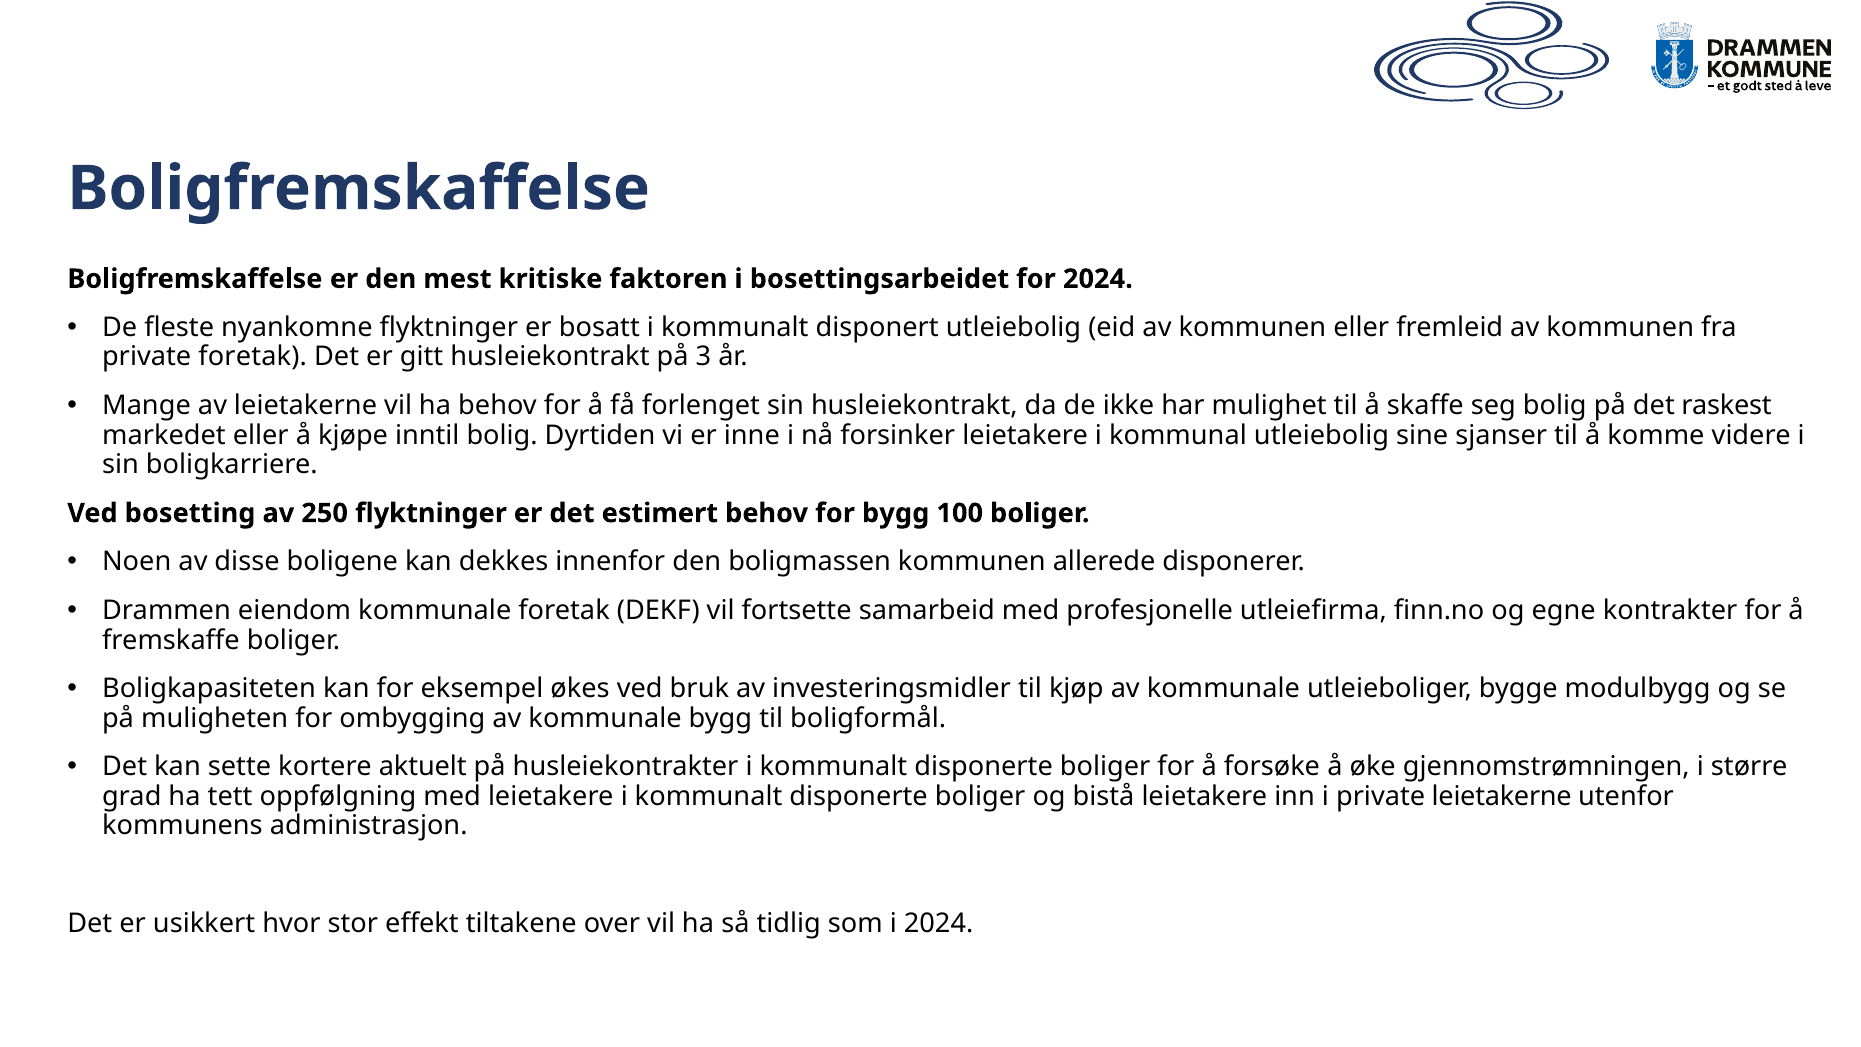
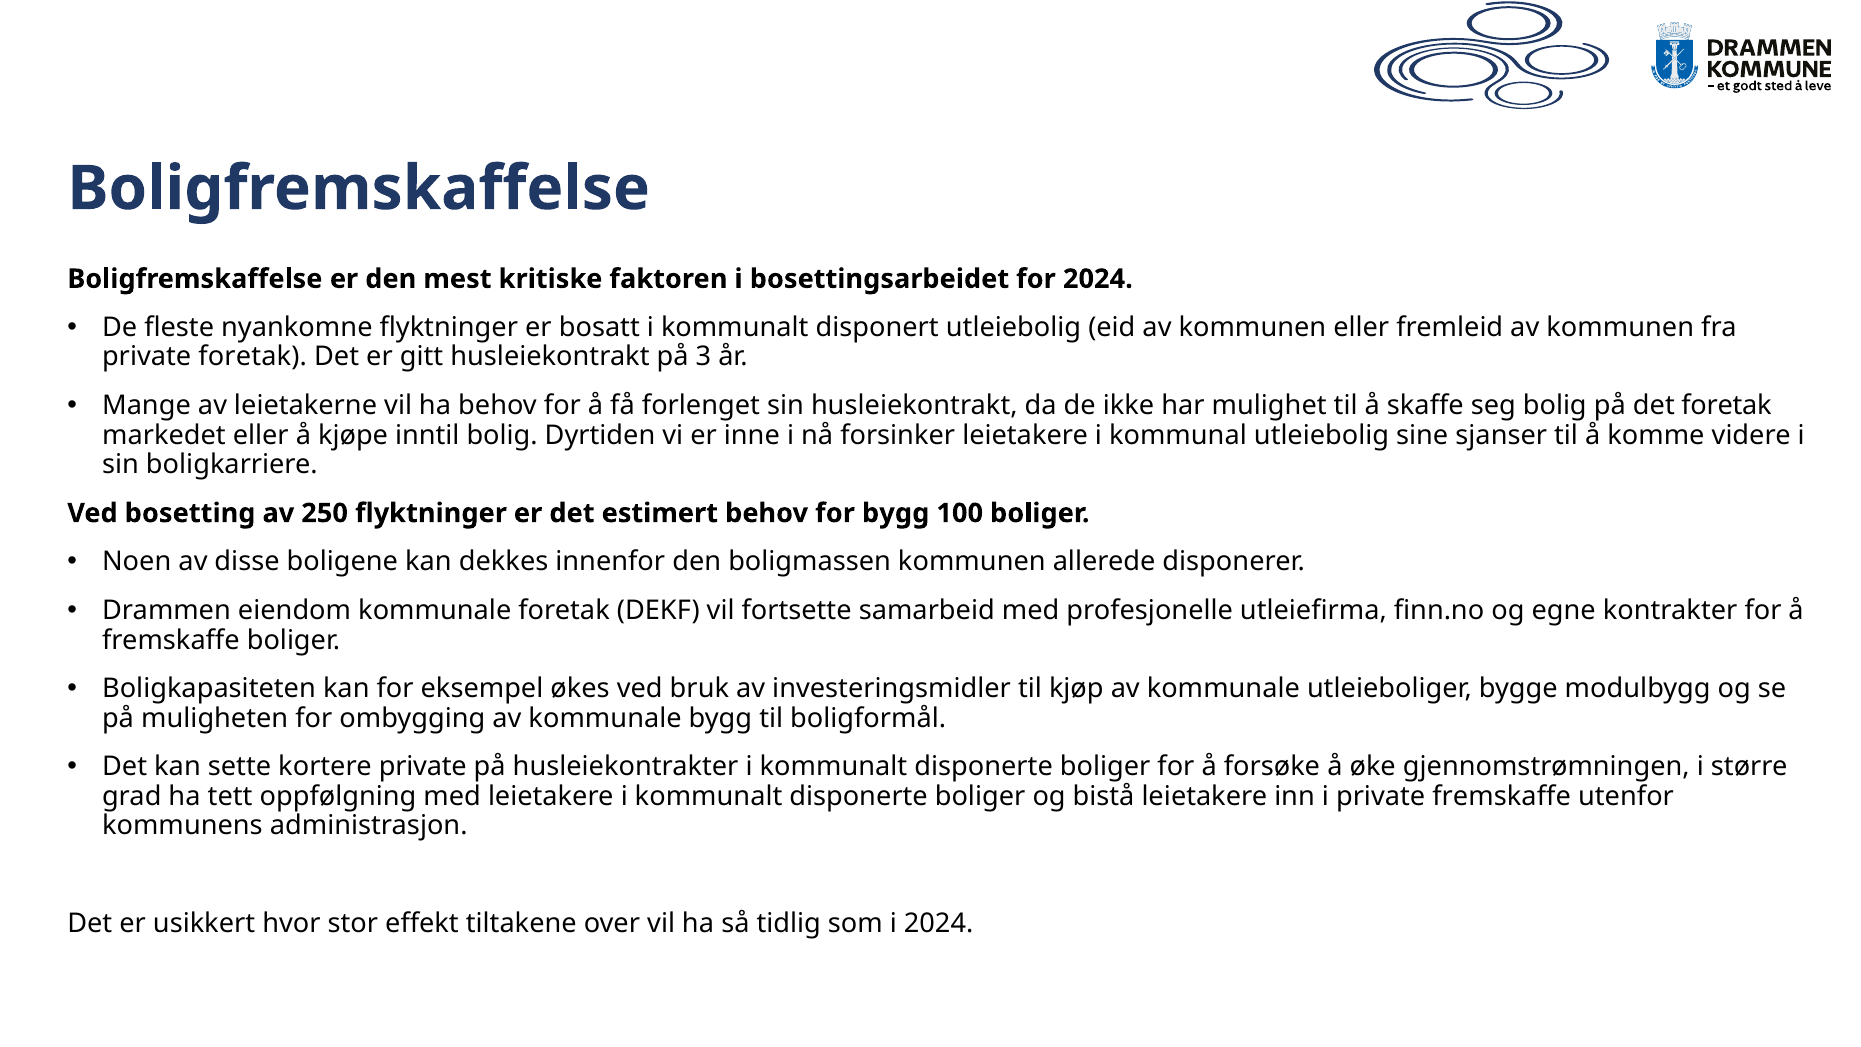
det raskest: raskest -> foretak
kortere aktuelt: aktuelt -> private
private leietakerne: leietakerne -> fremskaffe
